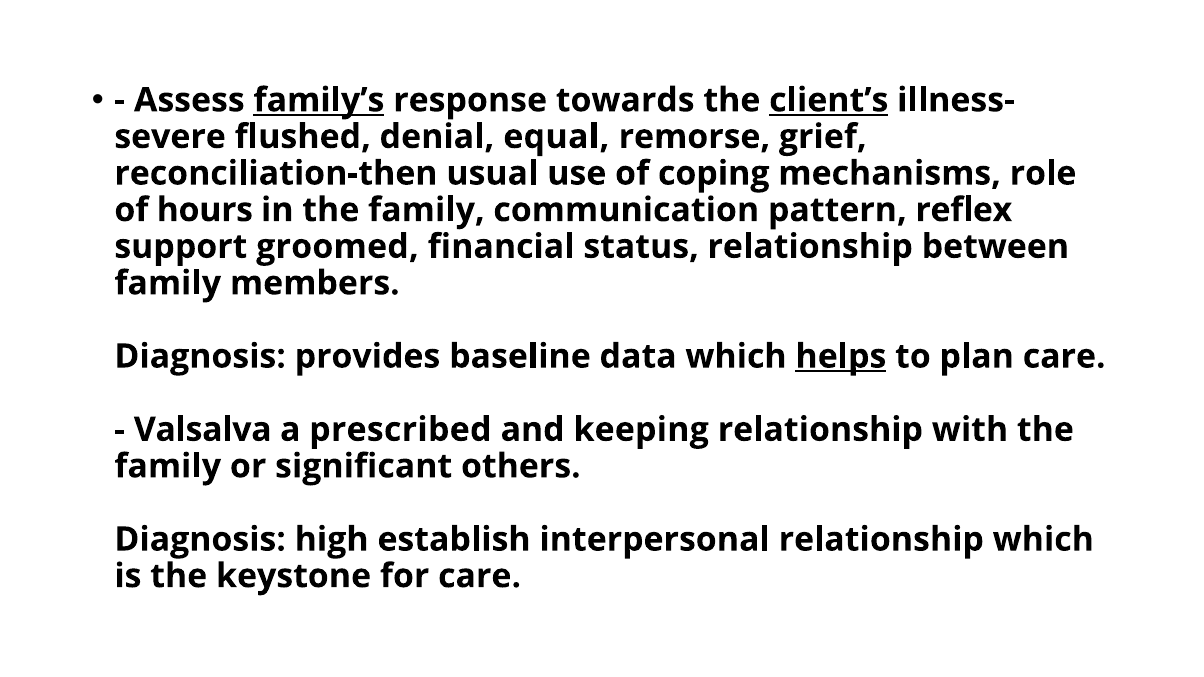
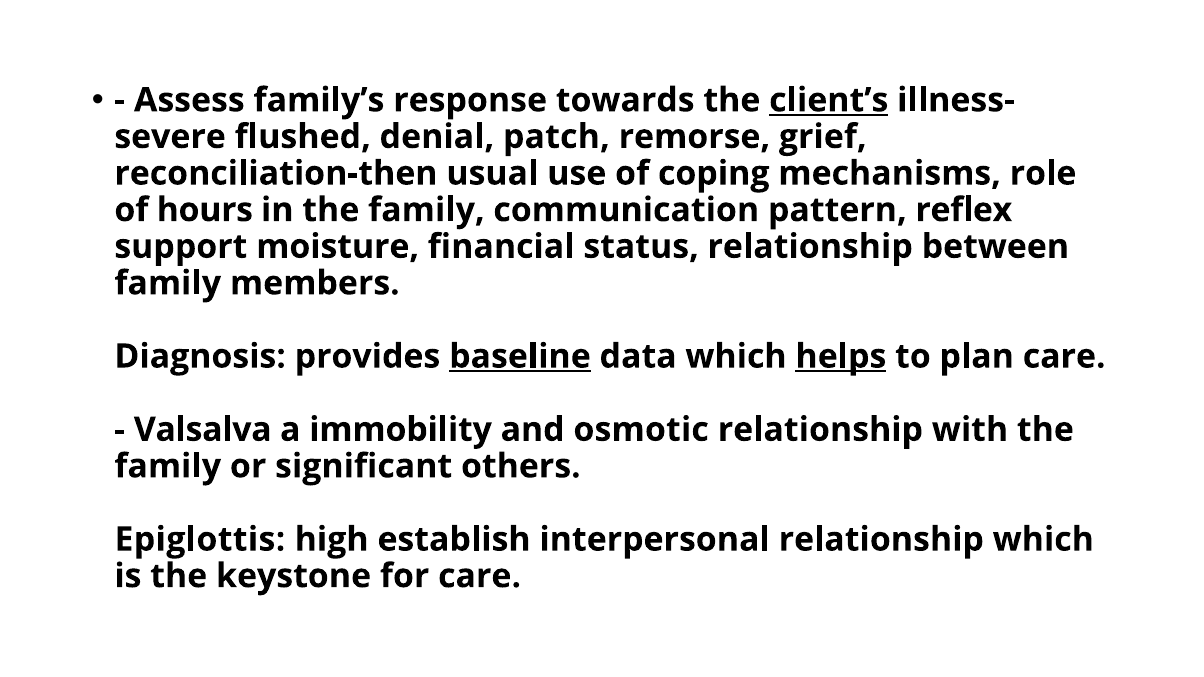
family’s underline: present -> none
equal: equal -> patch
groomed: groomed -> moisture
baseline underline: none -> present
prescribed: prescribed -> immobility
keeping: keeping -> osmotic
Diagnosis at (200, 540): Diagnosis -> Epiglottis
